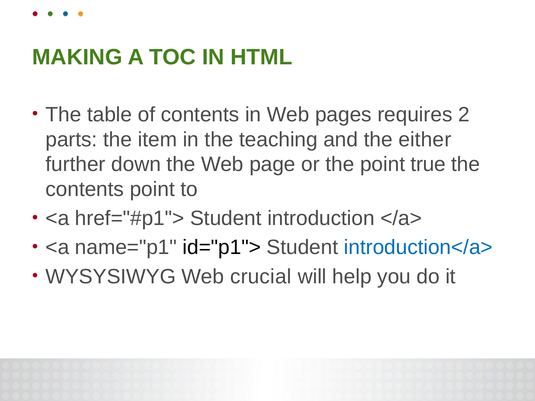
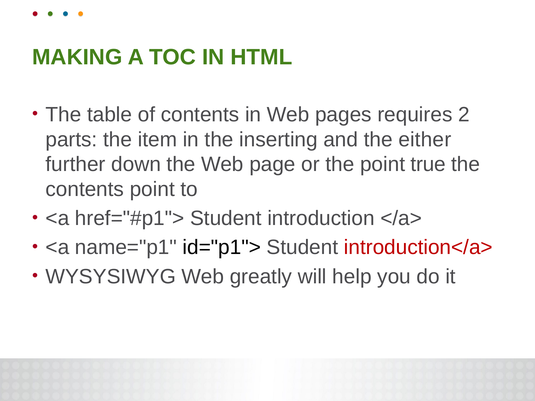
teaching: teaching -> inserting
introduction</a> colour: blue -> red
crucial: crucial -> greatly
